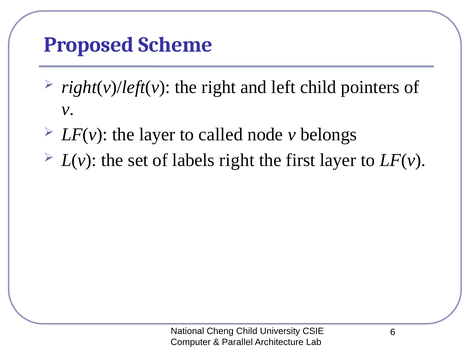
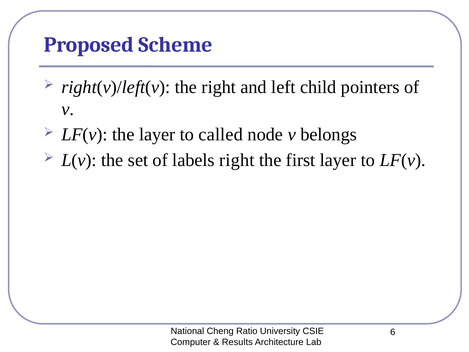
Cheng Child: Child -> Ratio
Parallel: Parallel -> Results
